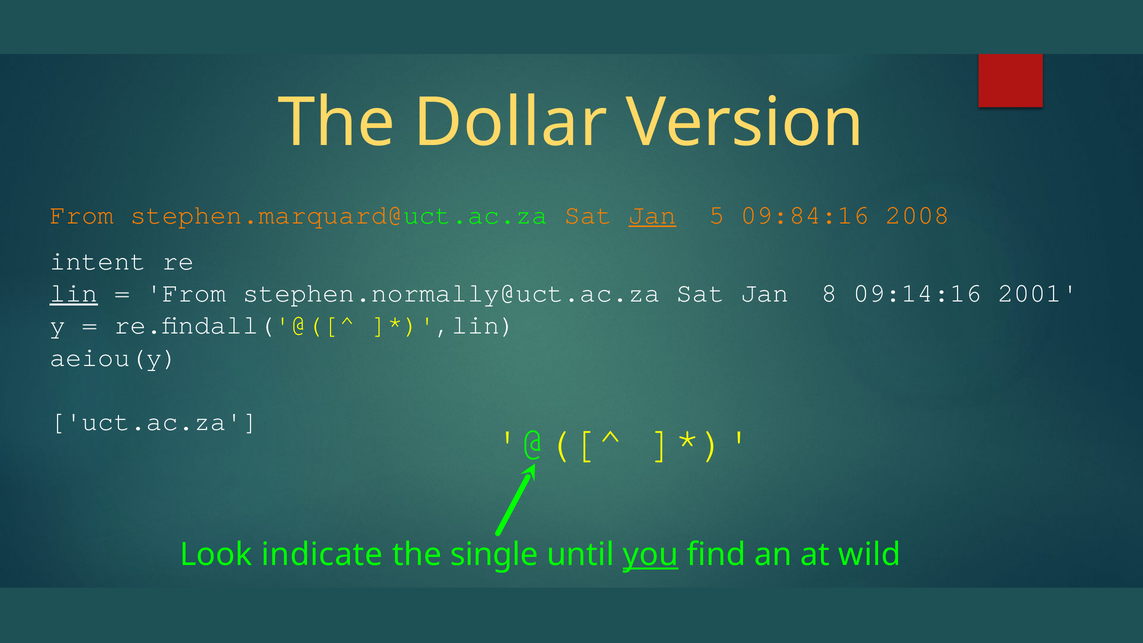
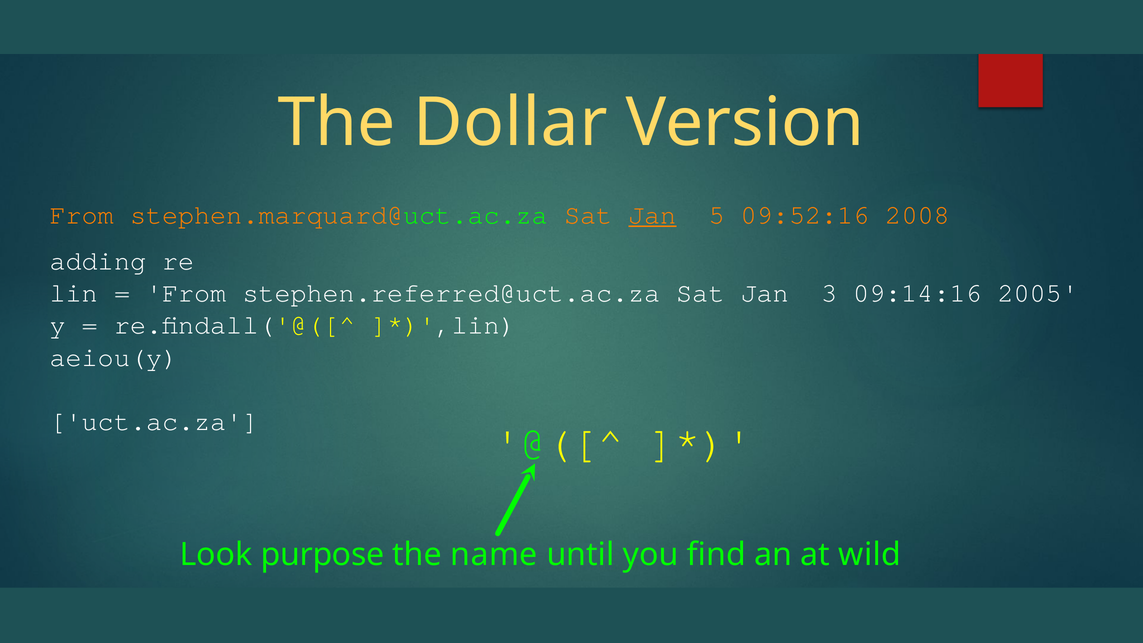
09:84:16: 09:84:16 -> 09:52:16
intent: intent -> adding
lin underline: present -> none
stephen.normally@uct.ac.za: stephen.normally@uct.ac.za -> stephen.referred@uct.ac.za
8: 8 -> 3
2001: 2001 -> 2005
indicate: indicate -> purpose
single: single -> name
you underline: present -> none
